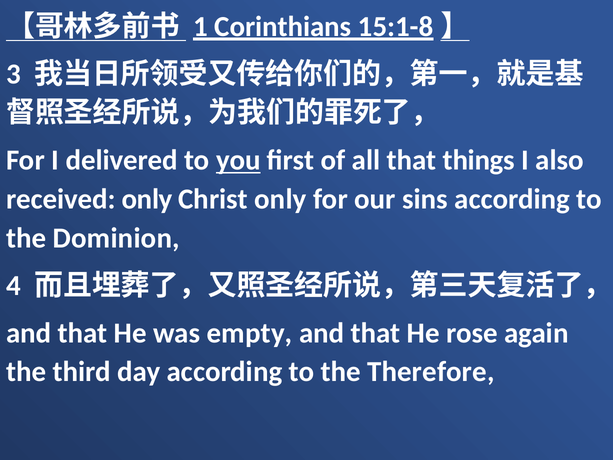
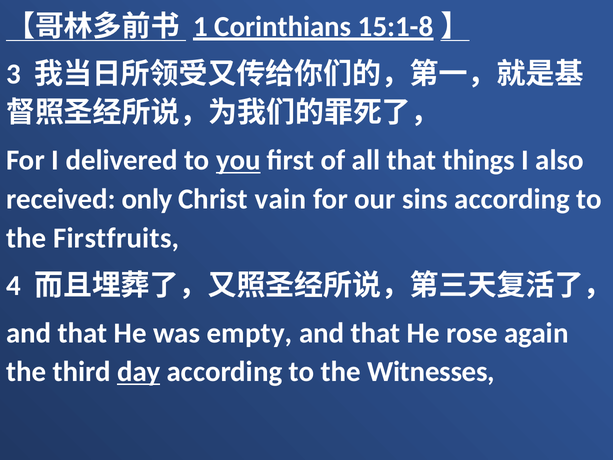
Christ only: only -> vain
Dominion: Dominion -> Firstfruits
day underline: none -> present
Therefore: Therefore -> Witnesses
